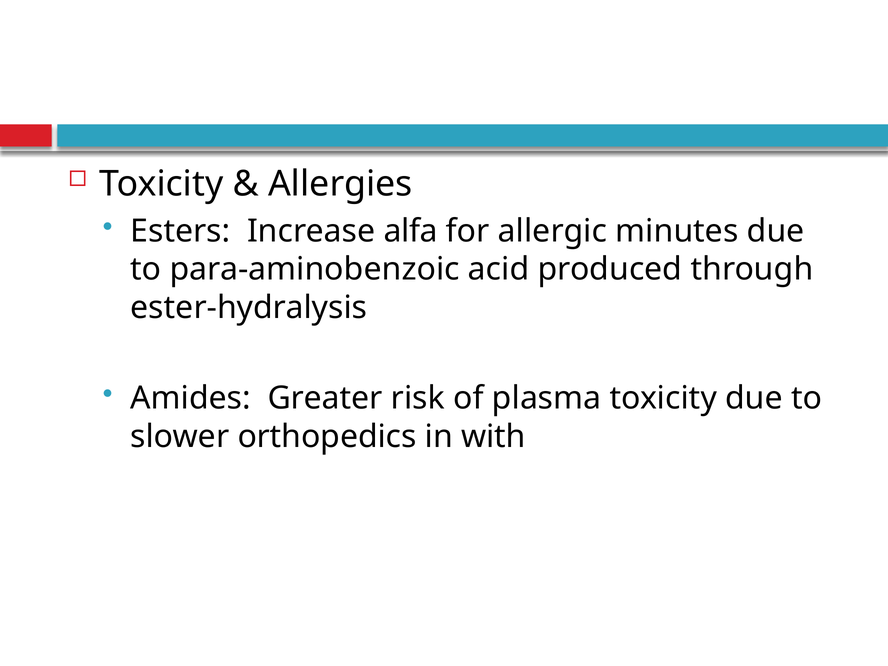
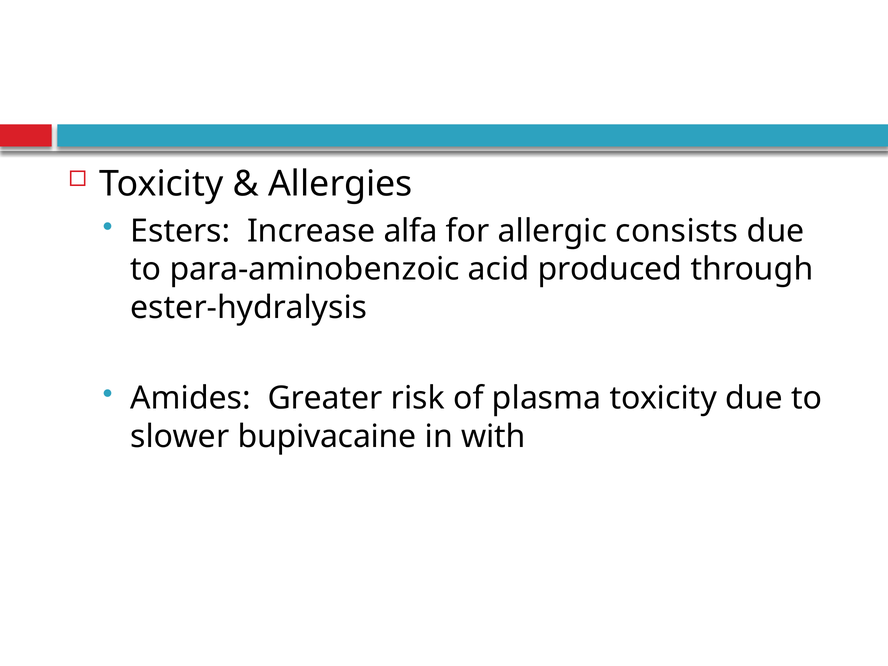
minutes: minutes -> consists
orthopedics: orthopedics -> bupivacaine
